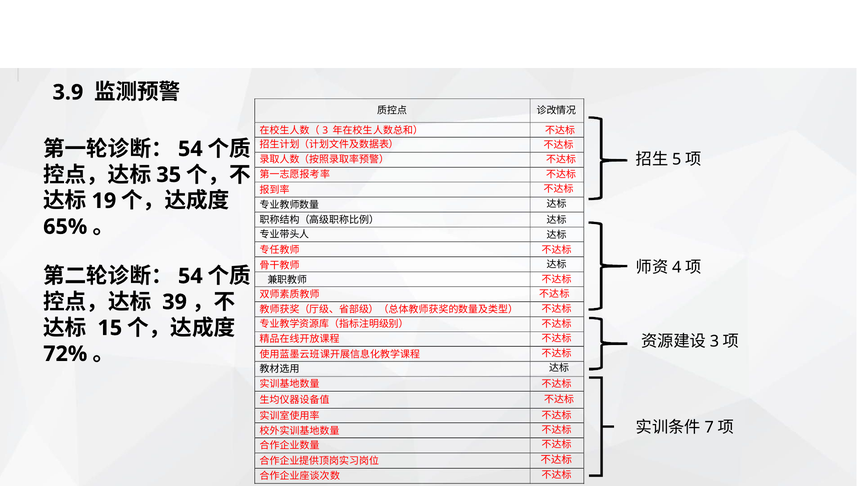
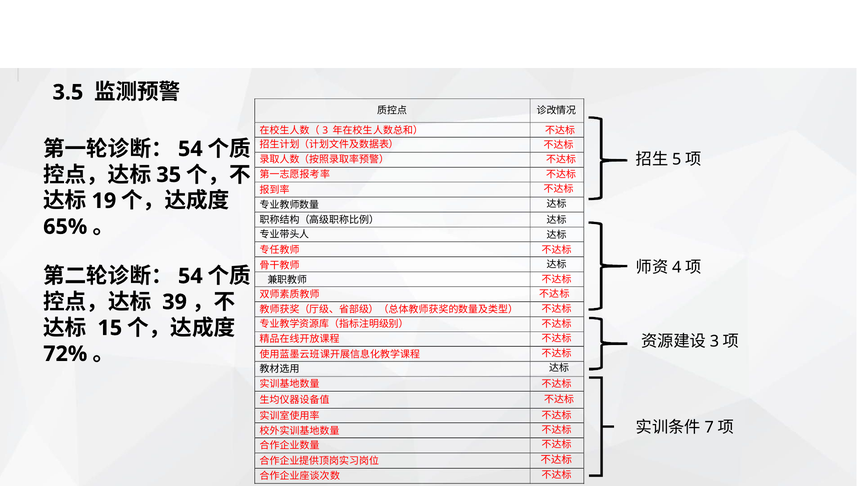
3.9: 3.9 -> 3.5
